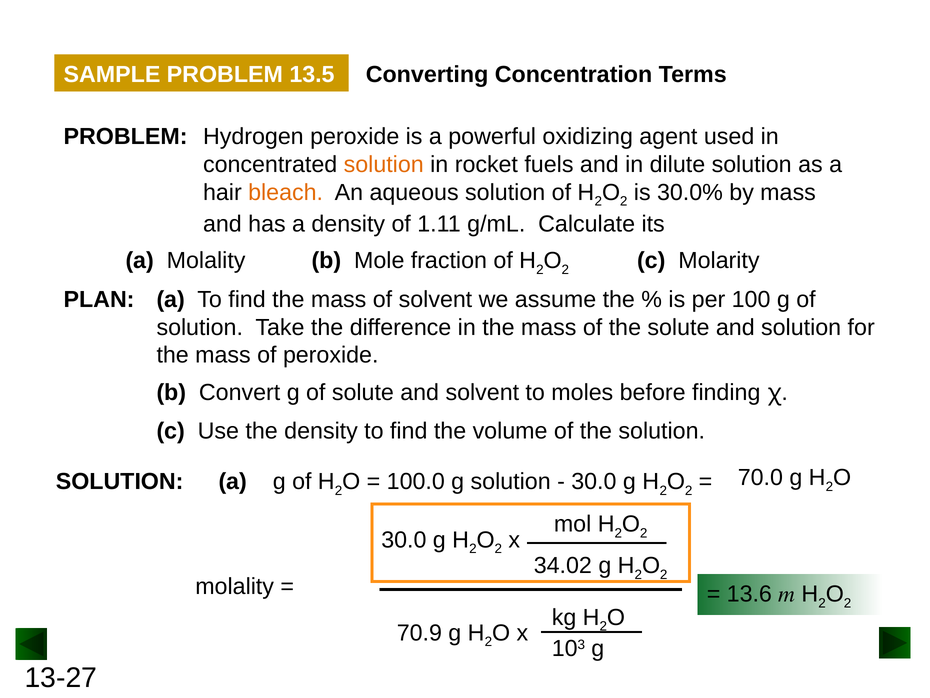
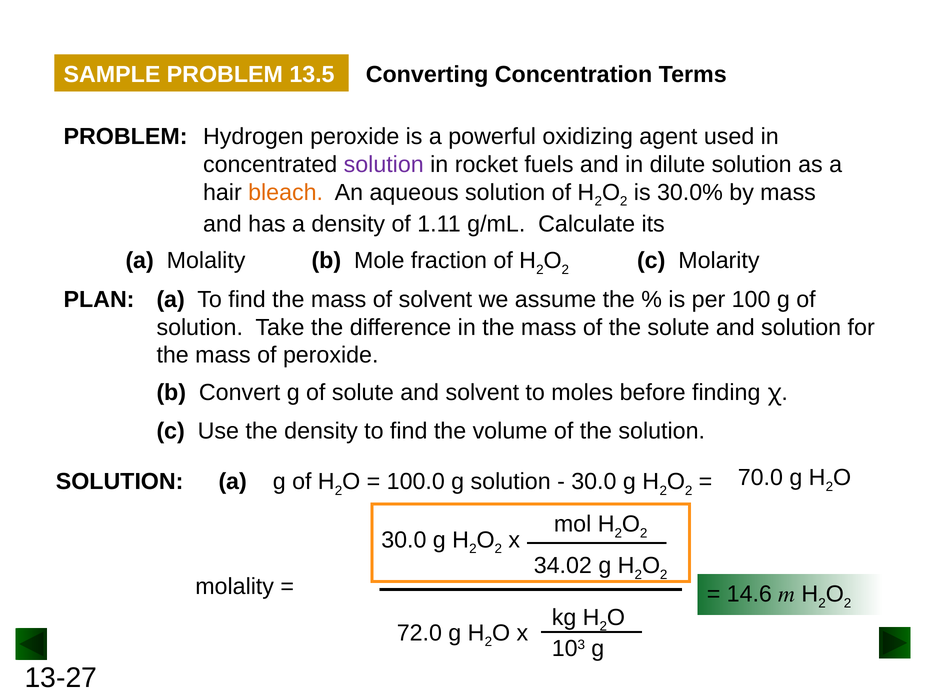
solution at (384, 164) colour: orange -> purple
13.6: 13.6 -> 14.6
70.9: 70.9 -> 72.0
